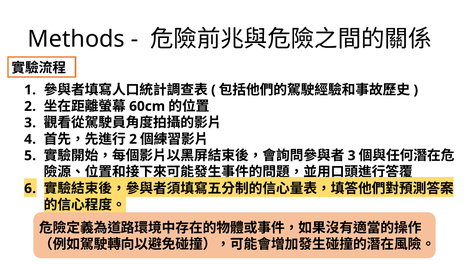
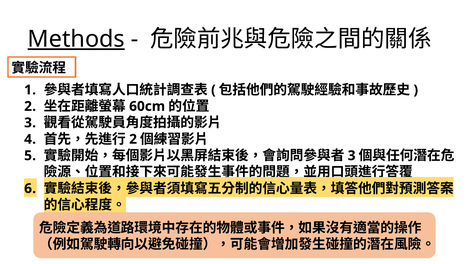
Methods underline: none -> present
